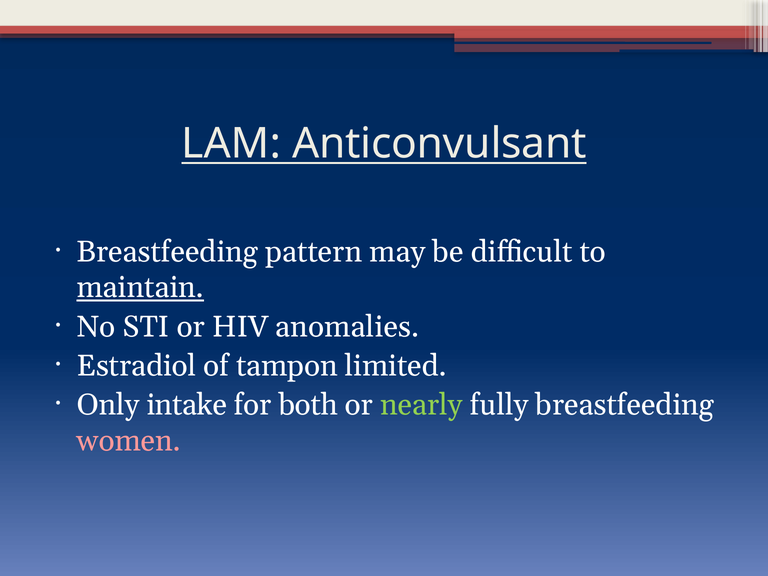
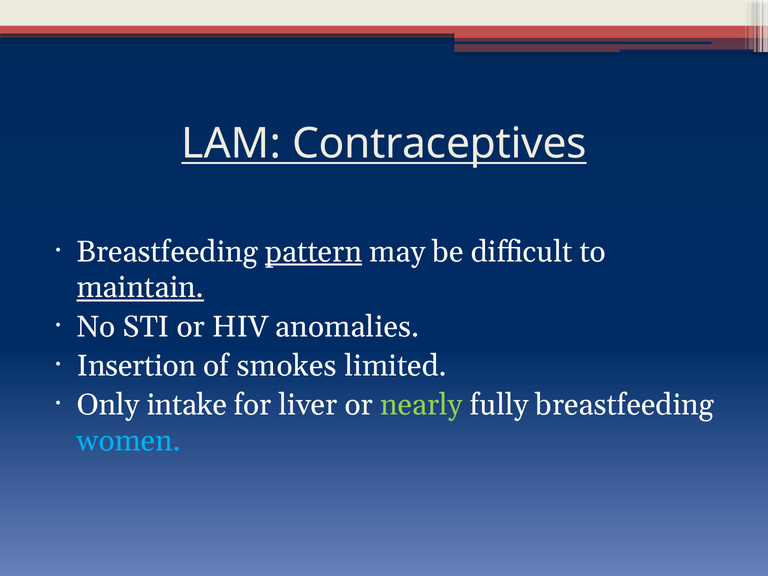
Anticonvulsant: Anticonvulsant -> Contraceptives
pattern underline: none -> present
Estradiol: Estradiol -> Insertion
tampon: tampon -> smokes
both: both -> liver
women colour: pink -> light blue
